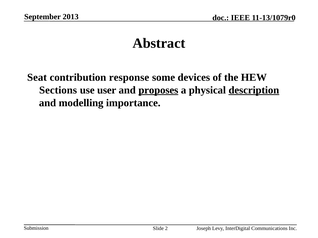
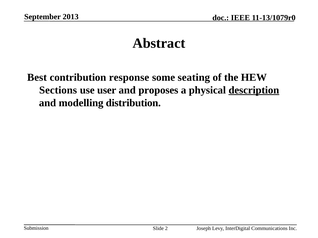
Seat: Seat -> Best
devices: devices -> seating
proposes underline: present -> none
importance: importance -> distribution
